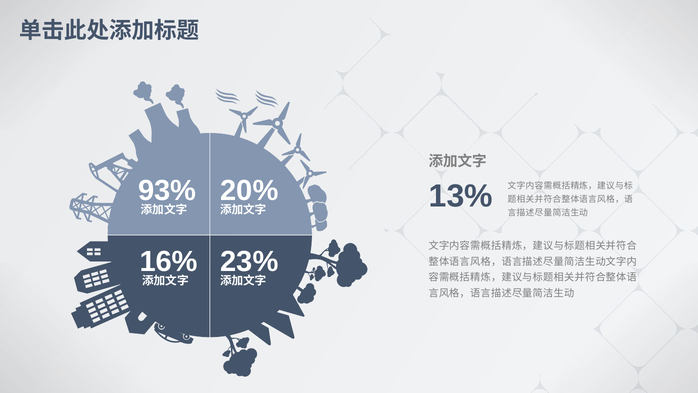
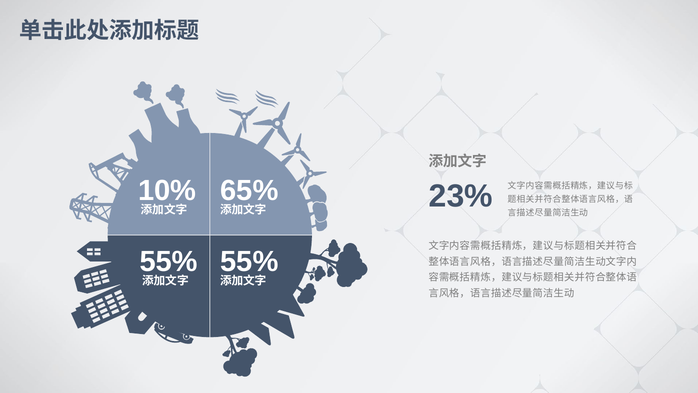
20%: 20% -> 65%
93%: 93% -> 10%
13%: 13% -> 23%
23% at (249, 261): 23% -> 55%
16% at (169, 262): 16% -> 55%
